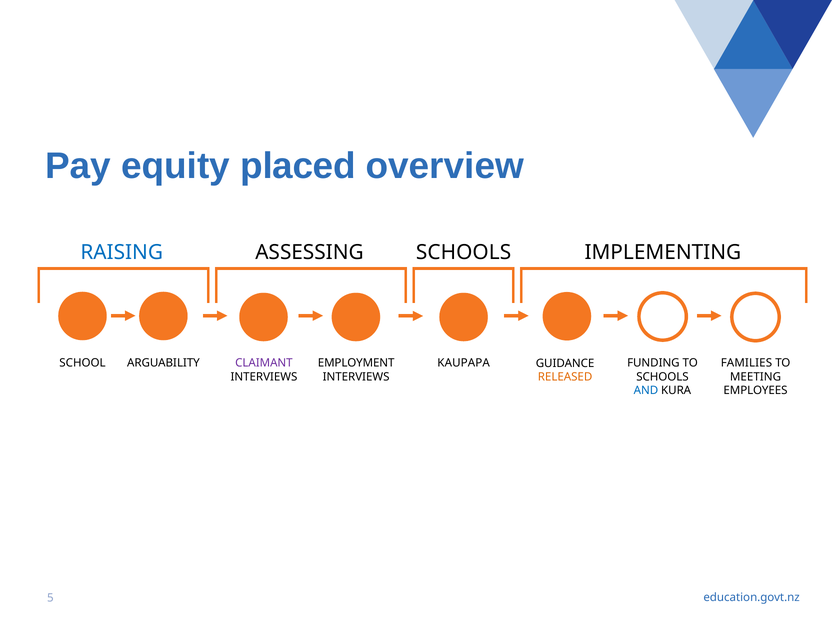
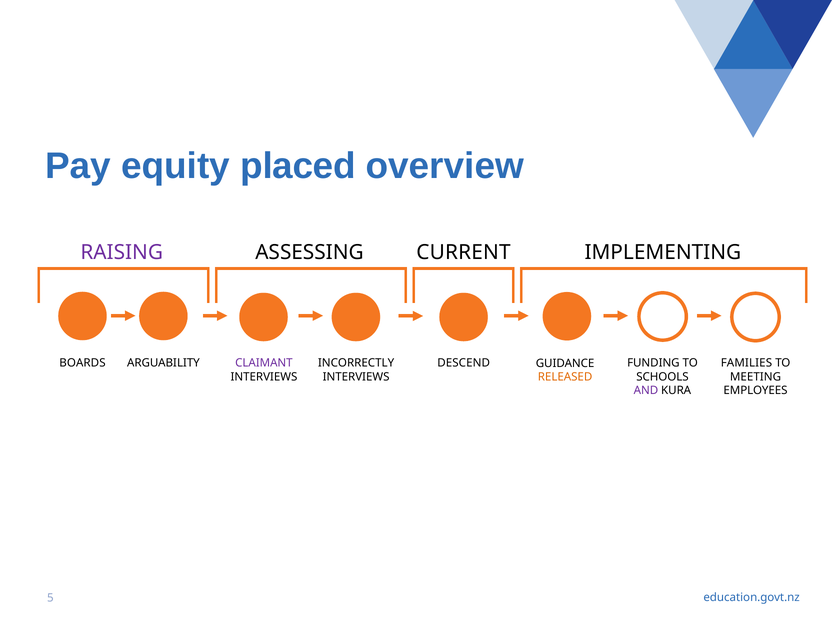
RAISING colour: blue -> purple
ASSESSING SCHOOLS: SCHOOLS -> CURRENT
EMPLOYMENT: EMPLOYMENT -> INCORRECTLY
KAUPAPA: KAUPAPA -> DESCEND
SCHOOL: SCHOOL -> BOARDS
AND colour: blue -> purple
